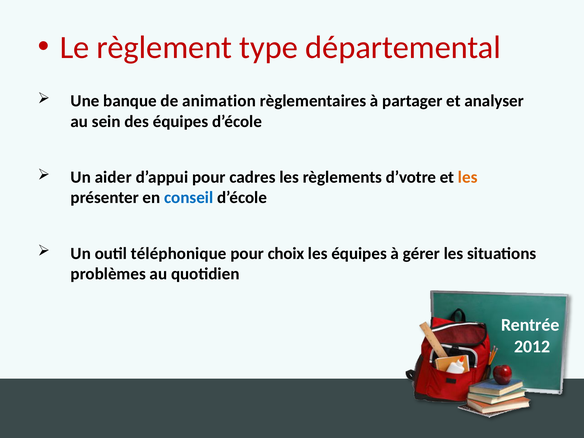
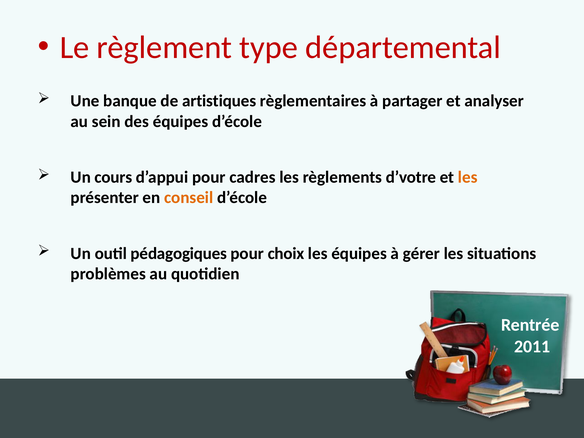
animation: animation -> artistiques
aider: aider -> cours
conseil colour: blue -> orange
téléphonique: téléphonique -> pédagogiques
2012: 2012 -> 2011
